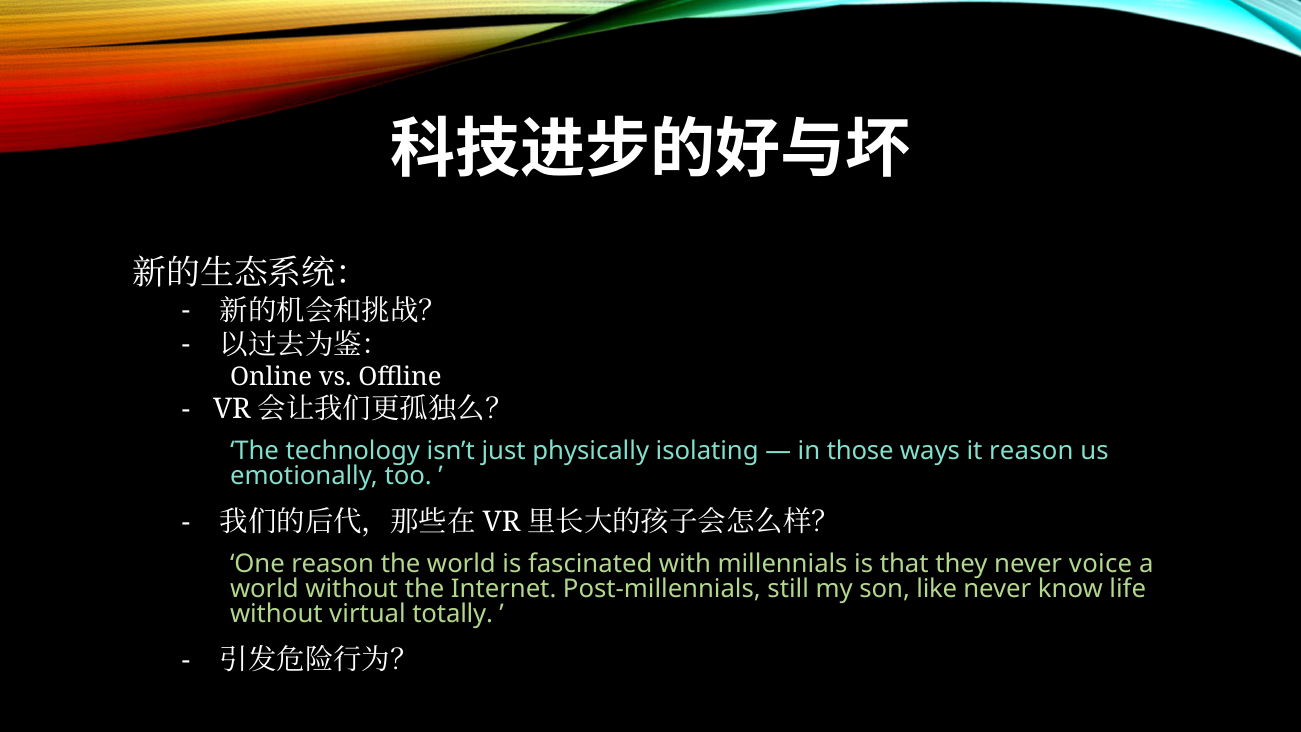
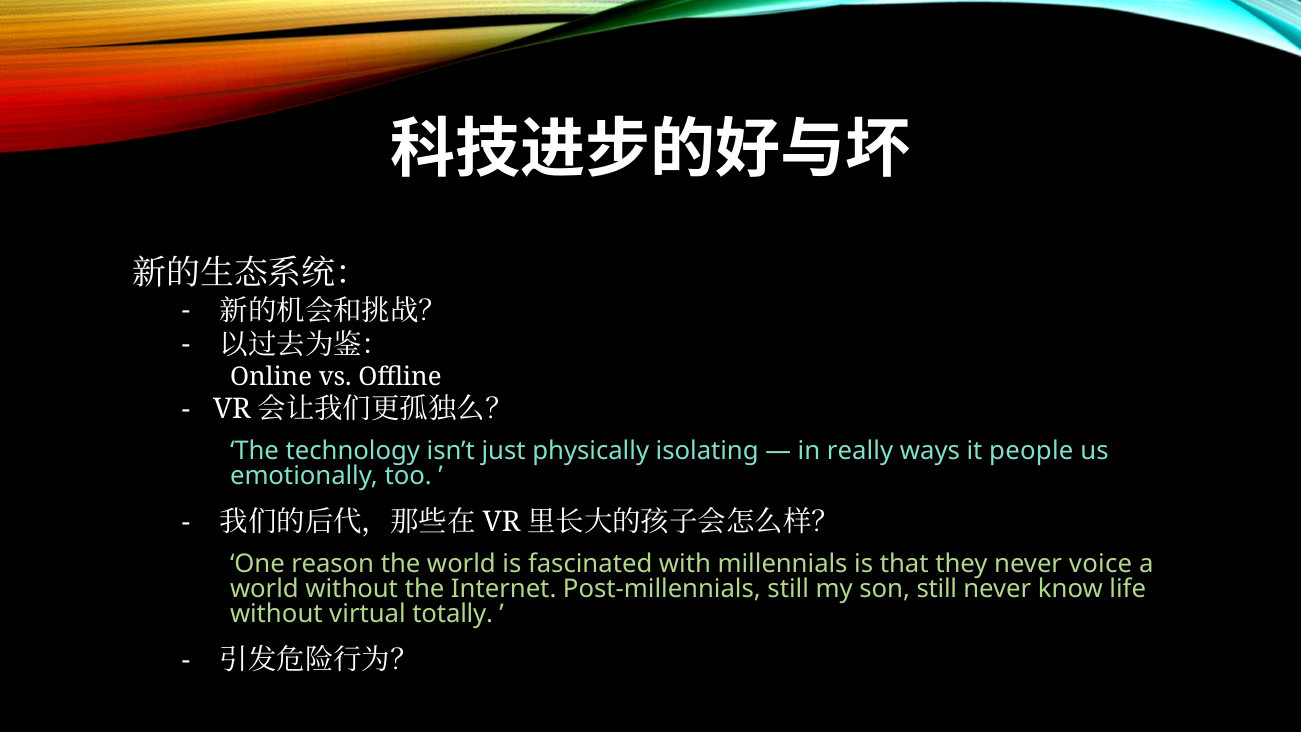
those: those -> really
it reason: reason -> people
son like: like -> still
